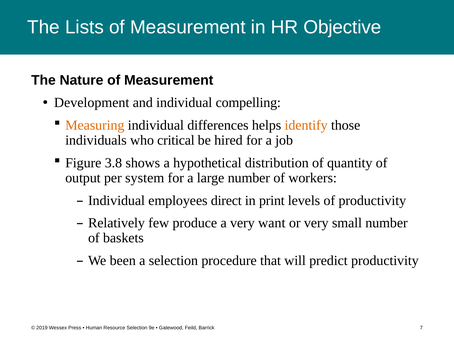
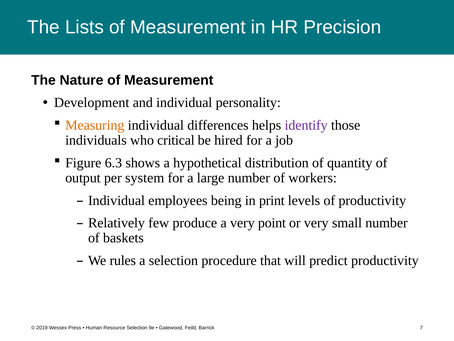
Objective: Objective -> Precision
compelling: compelling -> personality
identify colour: orange -> purple
3.8: 3.8 -> 6.3
direct: direct -> being
want: want -> point
been: been -> rules
